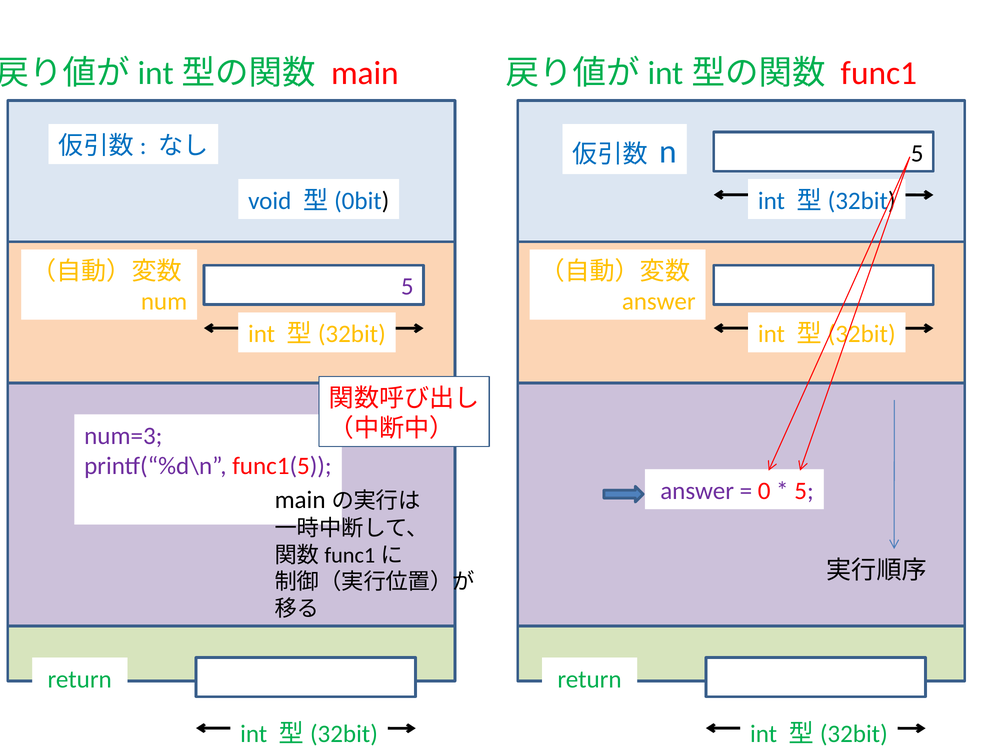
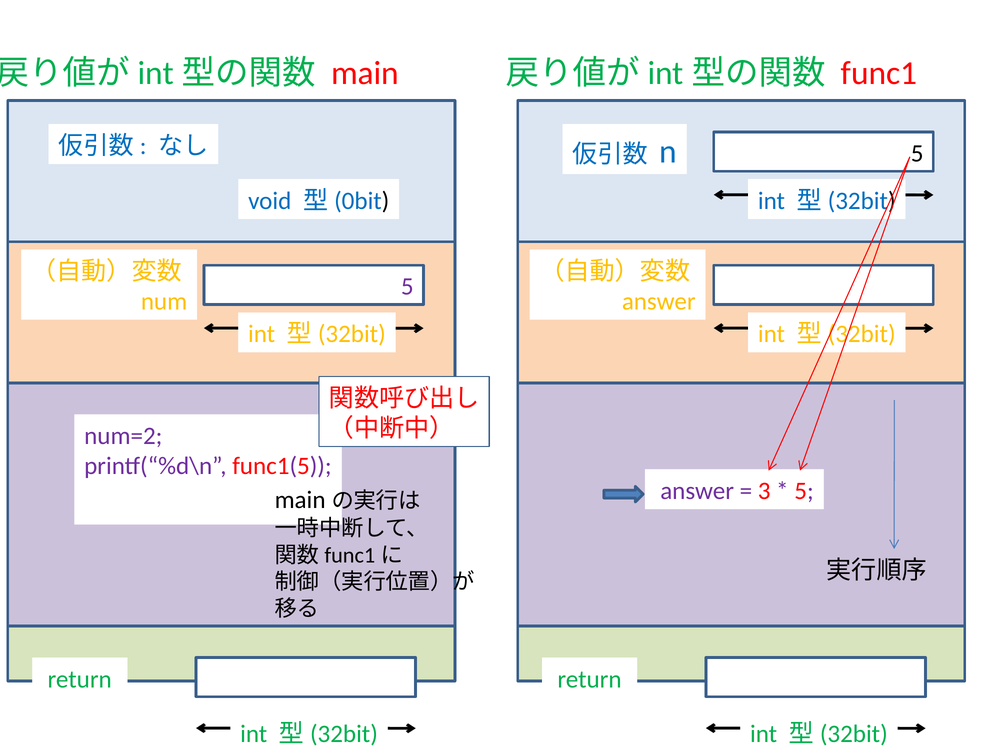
num=3: num=3 -> num=2
0: 0 -> 3
